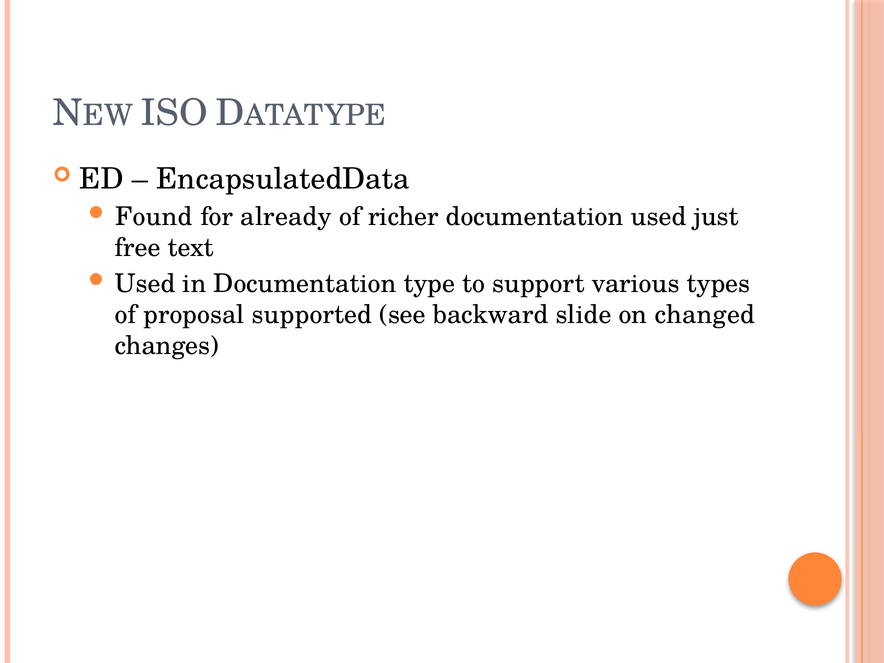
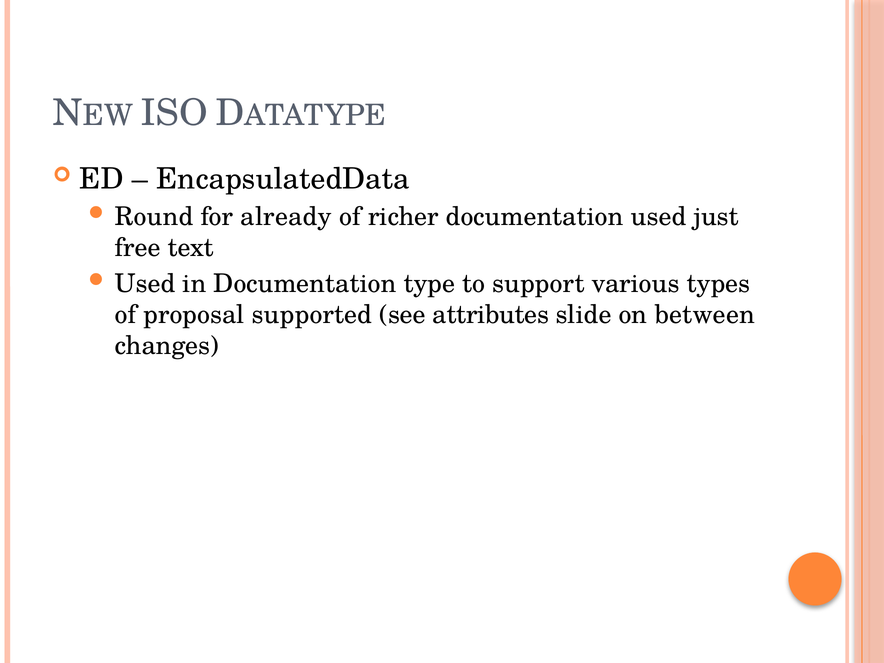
Found: Found -> Round
backward: backward -> attributes
changed: changed -> between
